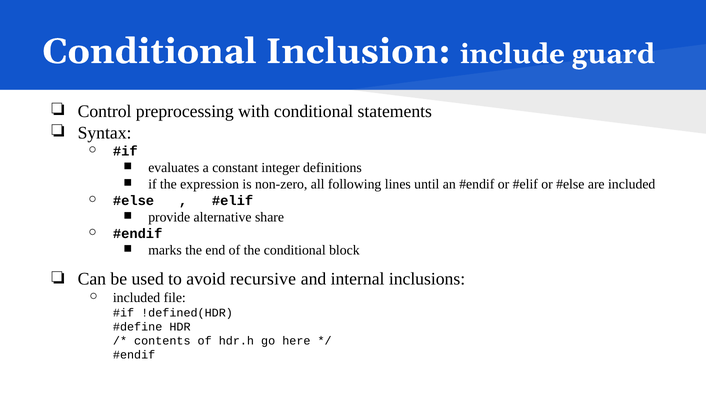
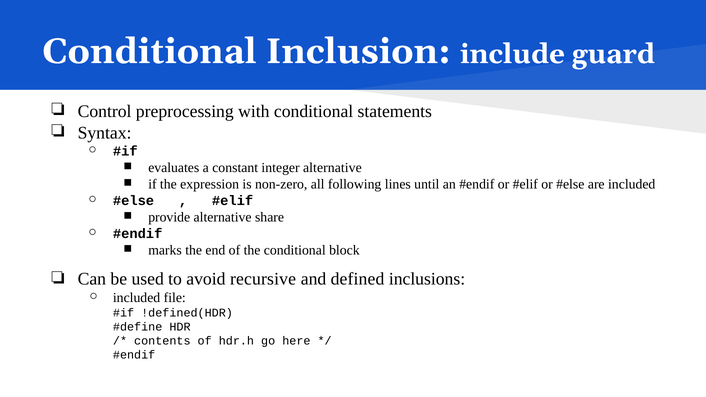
integer definitions: definitions -> alternative
internal: internal -> defined
